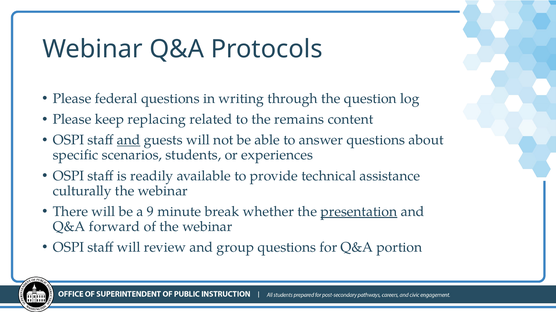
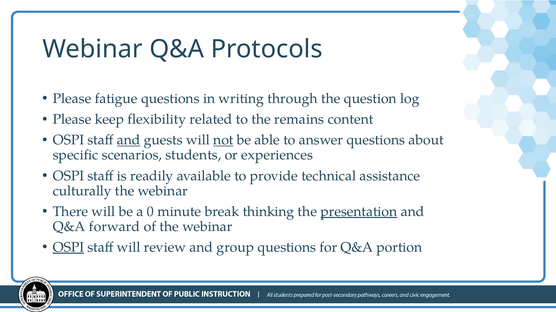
federal: federal -> fatigue
replacing: replacing -> flexibility
not underline: none -> present
9: 9 -> 0
whether: whether -> thinking
OSPI at (68, 248) underline: none -> present
